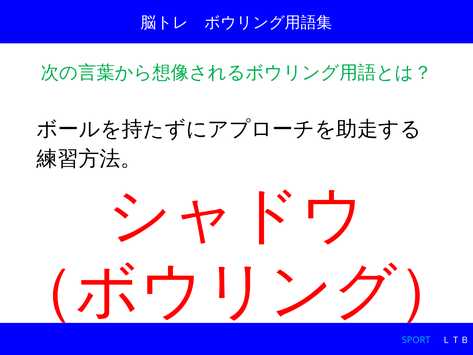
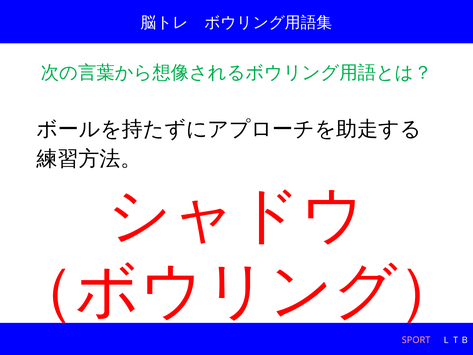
SPORT colour: light blue -> pink
